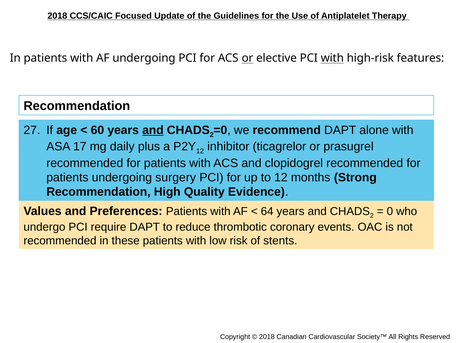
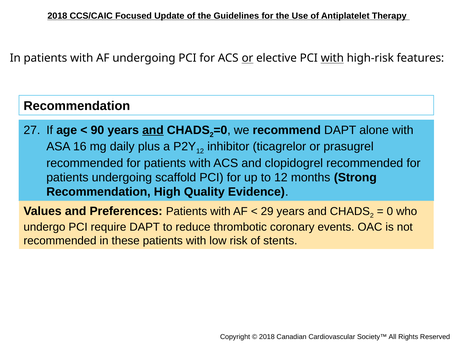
60: 60 -> 90
17: 17 -> 16
surgery: surgery -> scaffold
64: 64 -> 29
